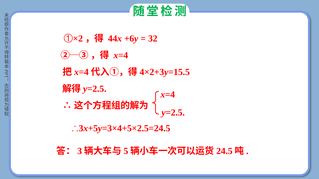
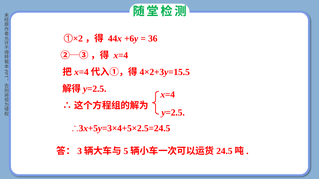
32: 32 -> 36
